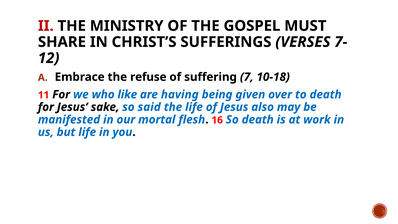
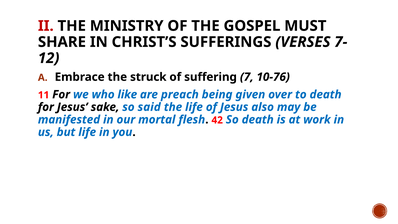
refuse: refuse -> struck
10-18: 10-18 -> 10-76
having: having -> preach
16: 16 -> 42
